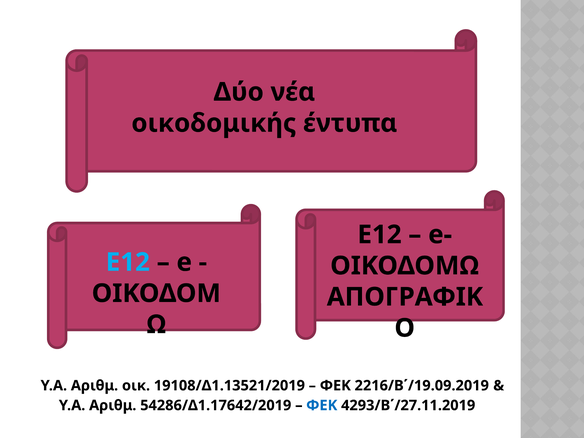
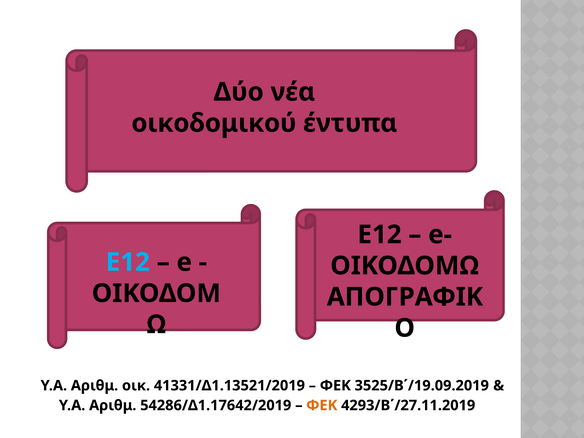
οικοδομικής: οικοδομικής -> οικοδομικού
19108/Δ1.13521/2019: 19108/Δ1.13521/2019 -> 41331/Δ1.13521/2019
2216/Β΄/19.09.2019: 2216/Β΄/19.09.2019 -> 3525/Β΄/19.09.2019
ΦΕΚ at (322, 405) colour: blue -> orange
